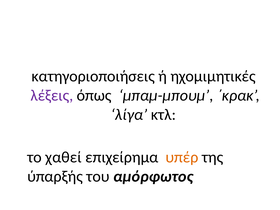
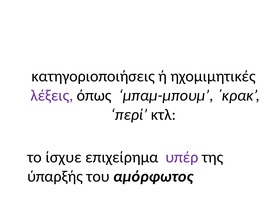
λίγα: λίγα -> περί
χαθεί: χαθεί -> ίσχυε
υπέρ colour: orange -> purple
